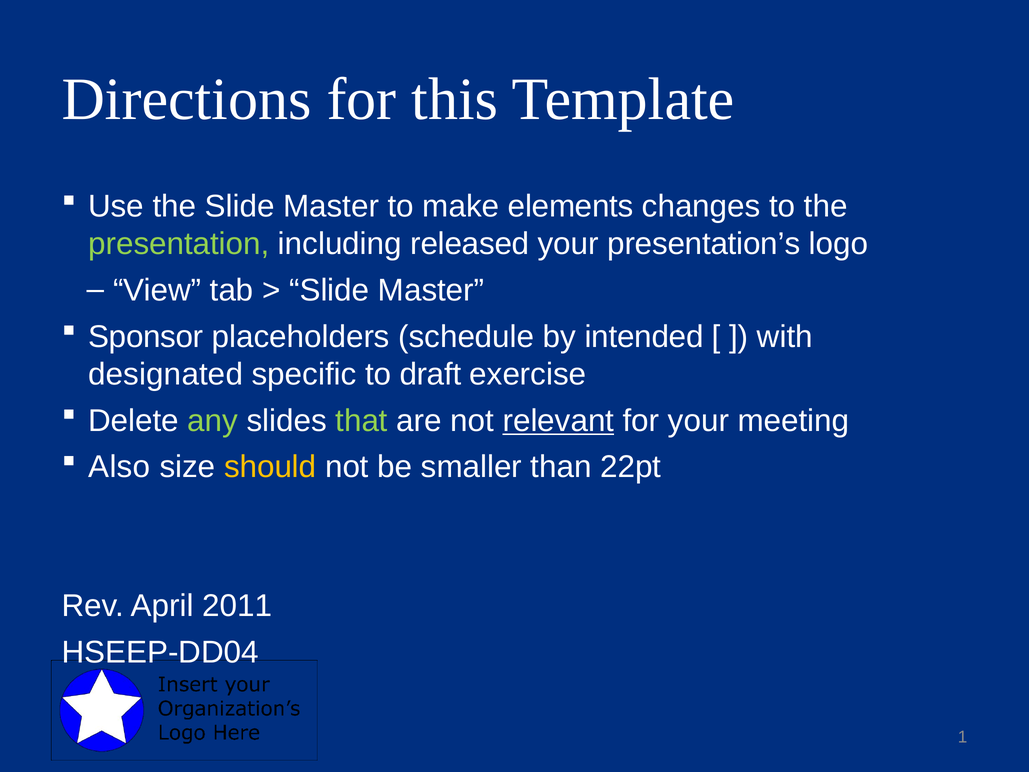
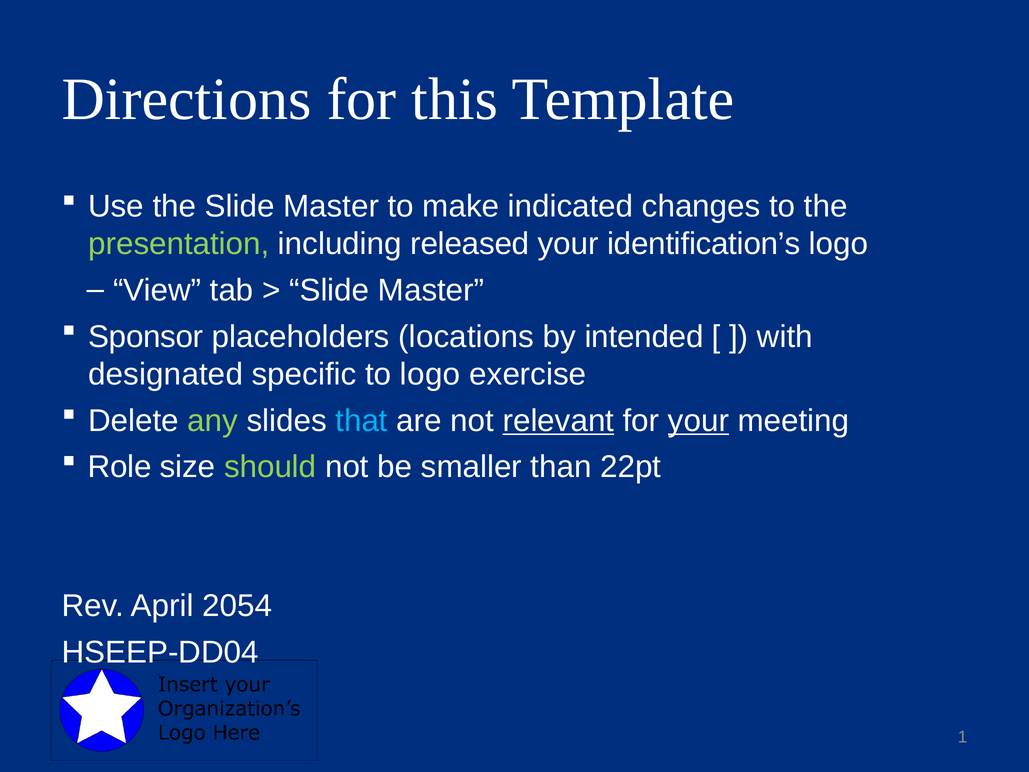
elements: elements -> indicated
presentation’s: presentation’s -> identification’s
schedule: schedule -> locations
to draft: draft -> logo
that colour: light green -> light blue
your at (699, 421) underline: none -> present
Also: Also -> Role
should colour: yellow -> light green
2011: 2011 -> 2054
